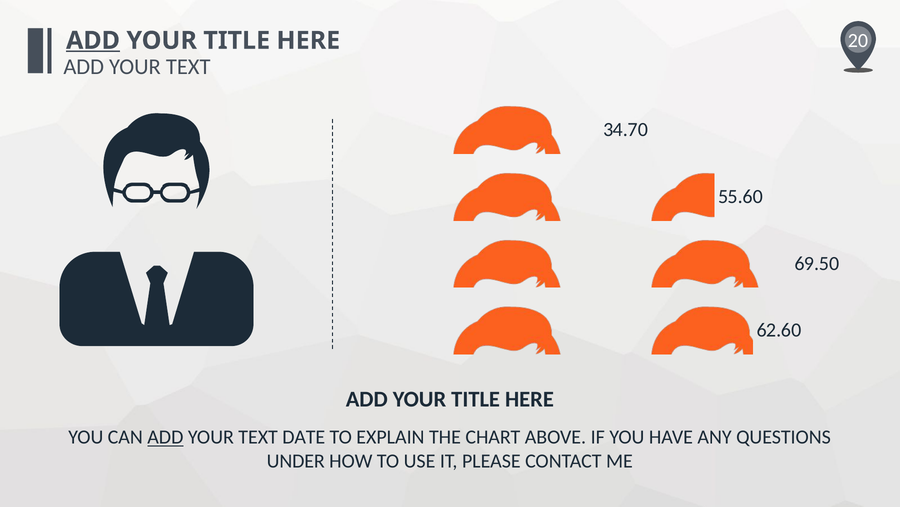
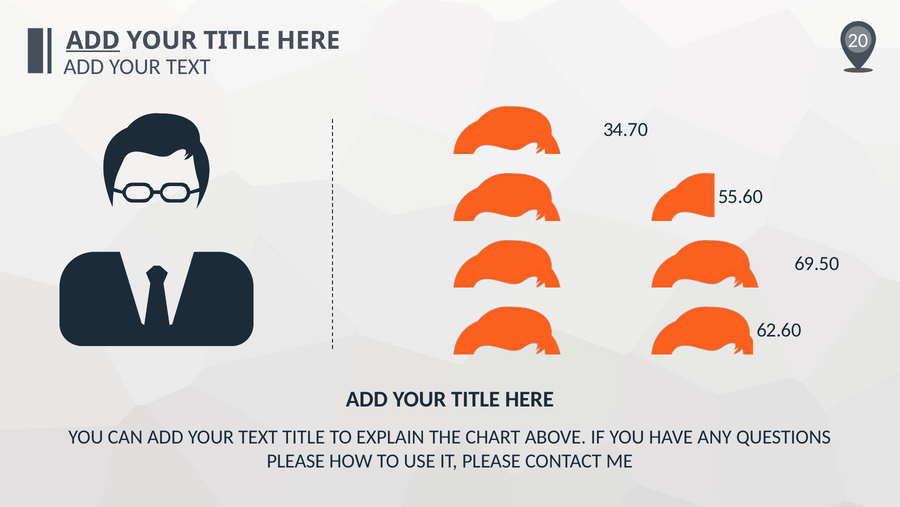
ADD at (165, 437) underline: present -> none
TEXT DATE: DATE -> TITLE
UNDER at (296, 461): UNDER -> PLEASE
